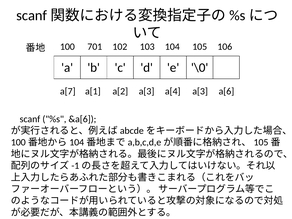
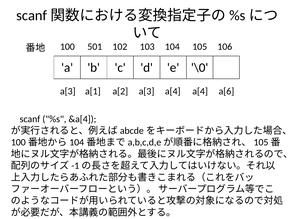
701: 701 -> 501
a[7 at (68, 91): a[7 -> a[3
a[4 a[3: a[3 -> a[4
&a[6: &a[6 -> &a[4
